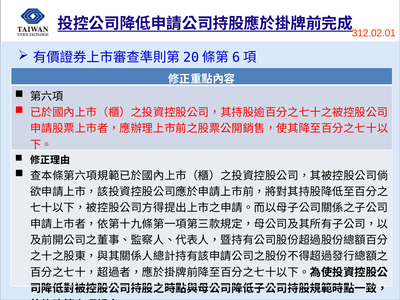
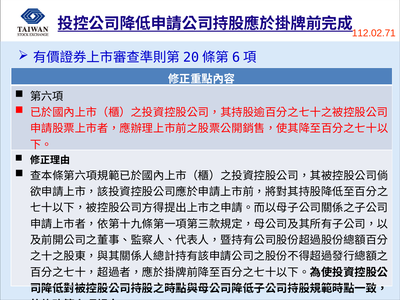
312.02.01: 312.02.01 -> 112.02.71
